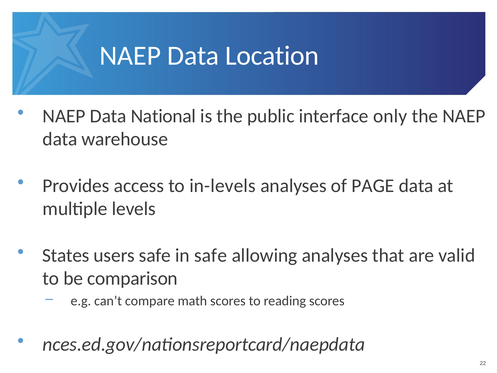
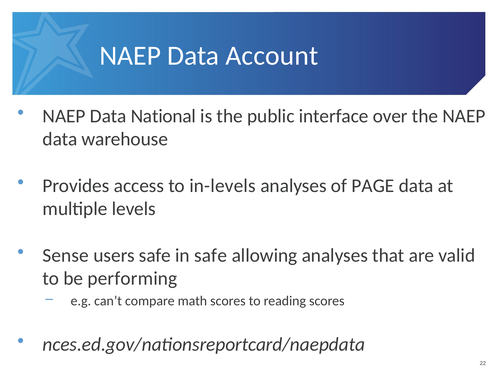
Location: Location -> Account
only: only -> over
States: States -> Sense
comparison: comparison -> performing
